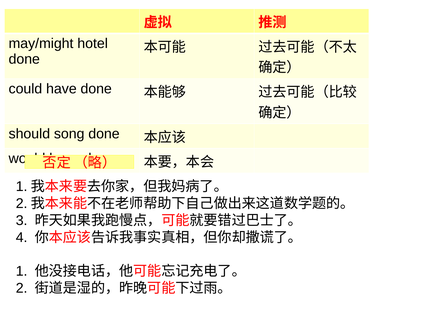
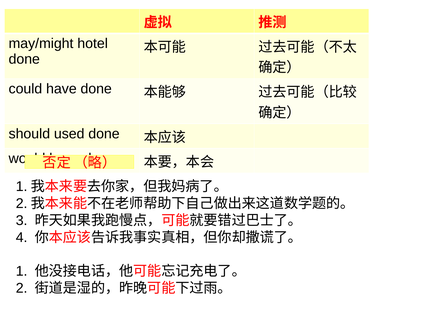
song: song -> used
